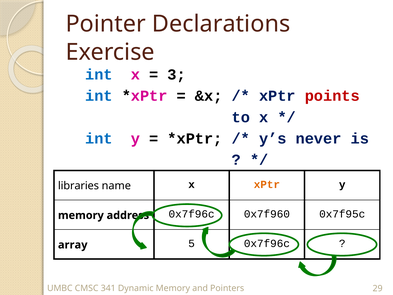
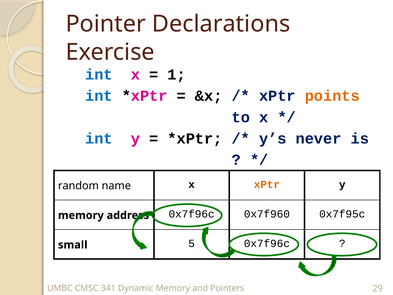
3: 3 -> 1
points colour: red -> orange
libraries: libraries -> random
array: array -> small
